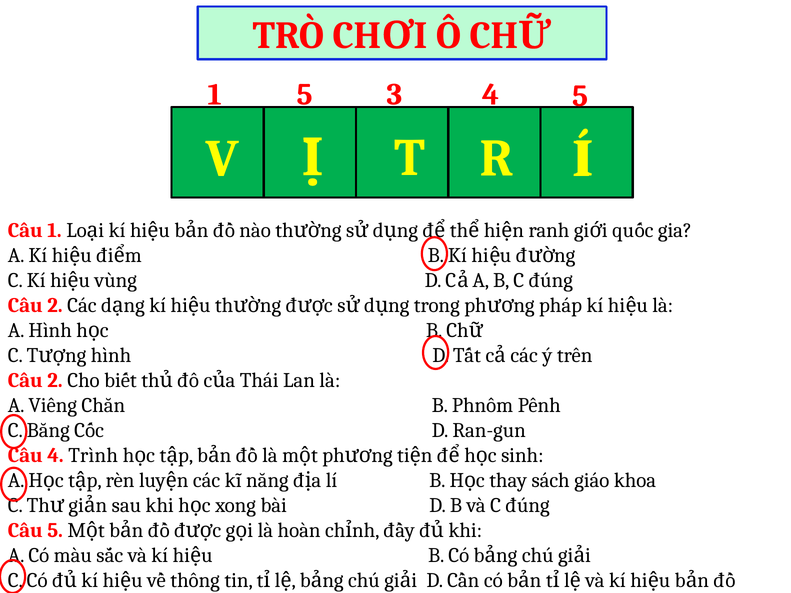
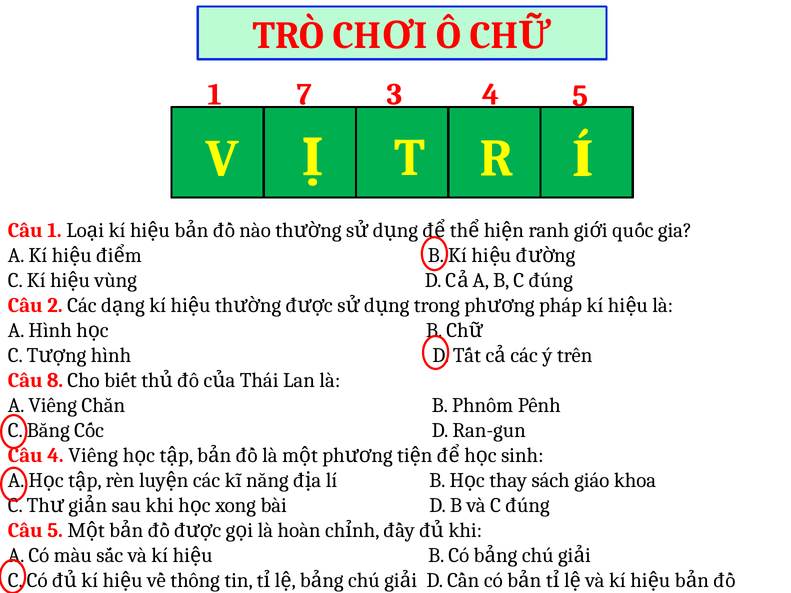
1 5: 5 -> 7
2 at (55, 381): 2 -> 8
4 Trình: Trình -> Viêng
